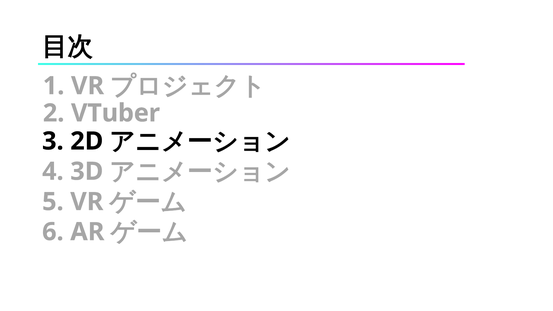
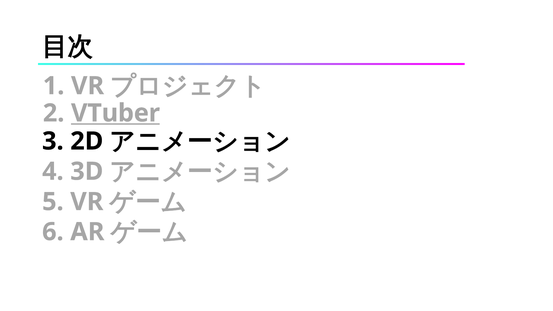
VTuber underline: none -> present
